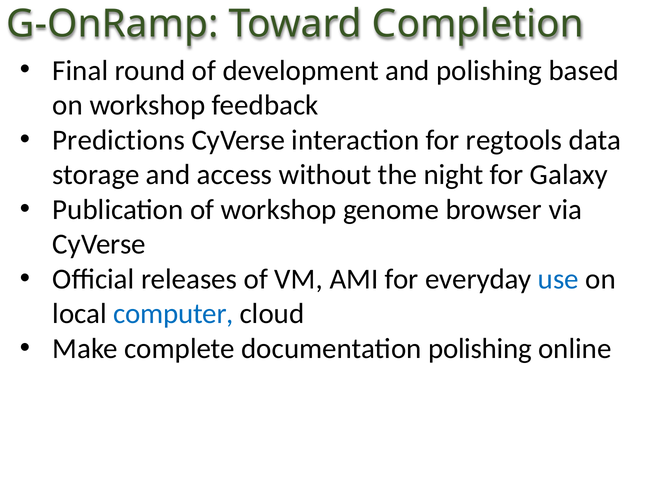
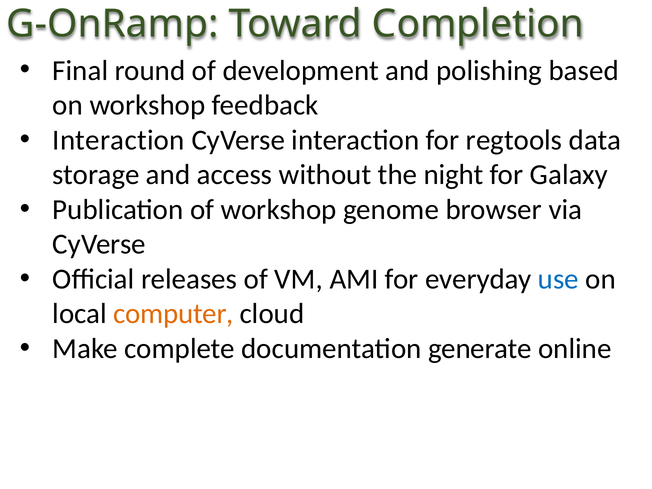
Predictions at (119, 140): Predictions -> Interaction
computer colour: blue -> orange
documentation polishing: polishing -> generate
